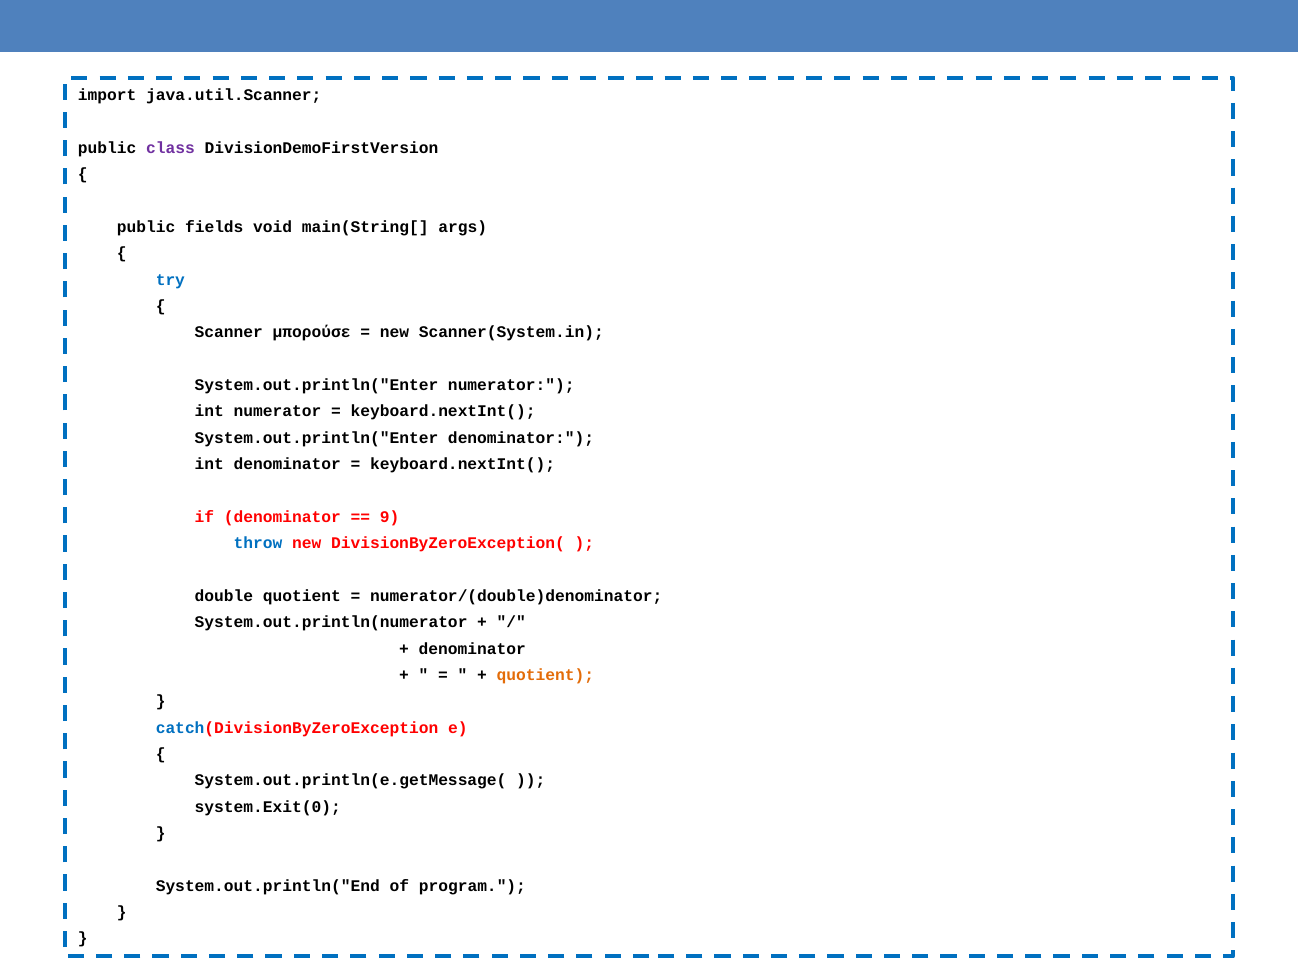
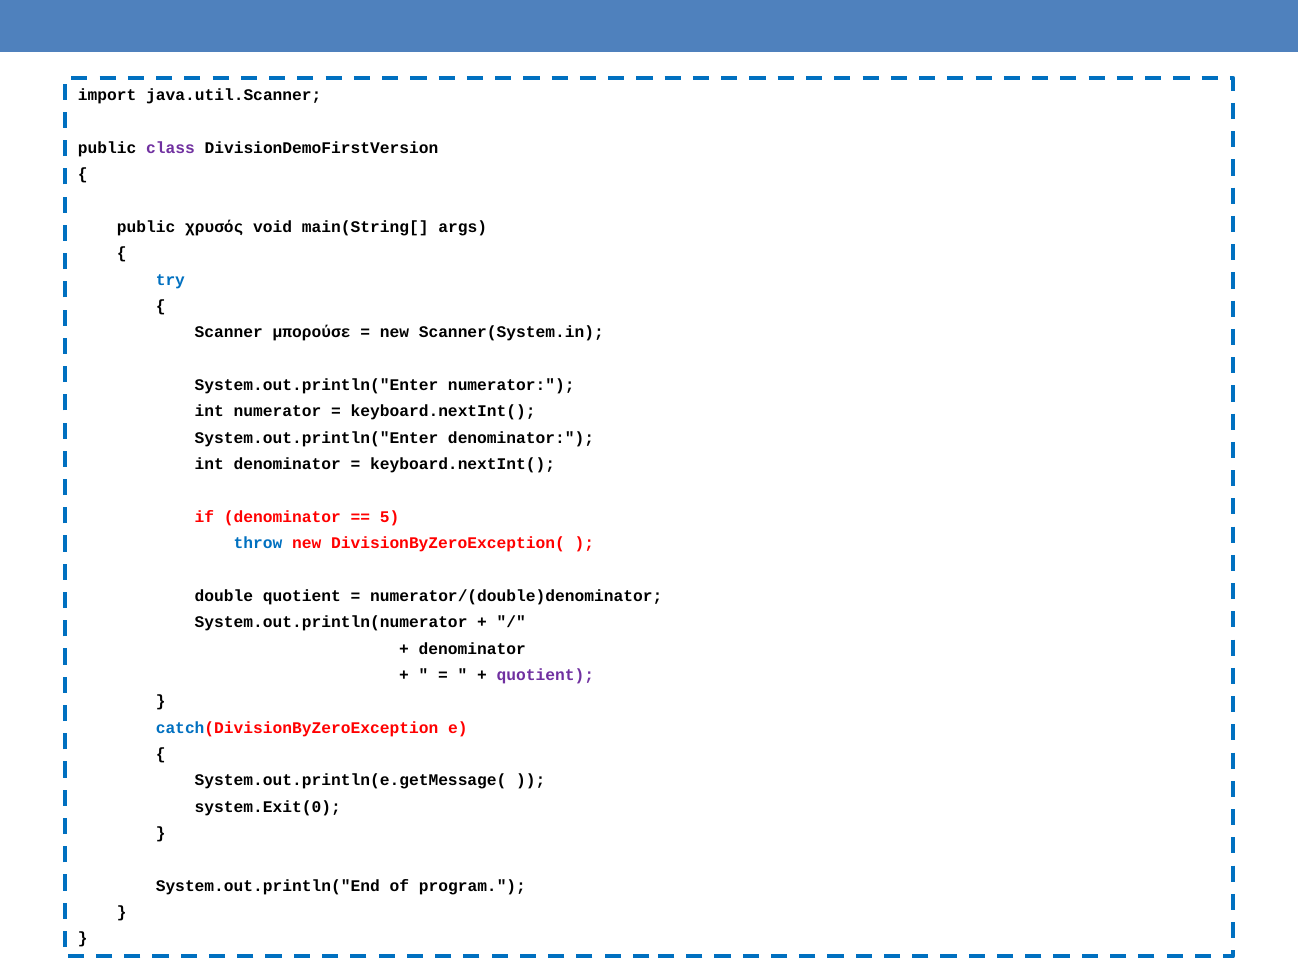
fields: fields -> χρυσός
9: 9 -> 5
quotient at (545, 675) colour: orange -> purple
